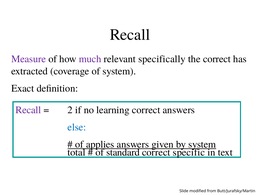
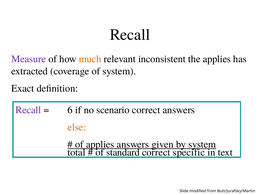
much colour: purple -> orange
specifically: specifically -> inconsistent
the correct: correct -> applies
2: 2 -> 6
learning: learning -> scenario
else colour: blue -> orange
